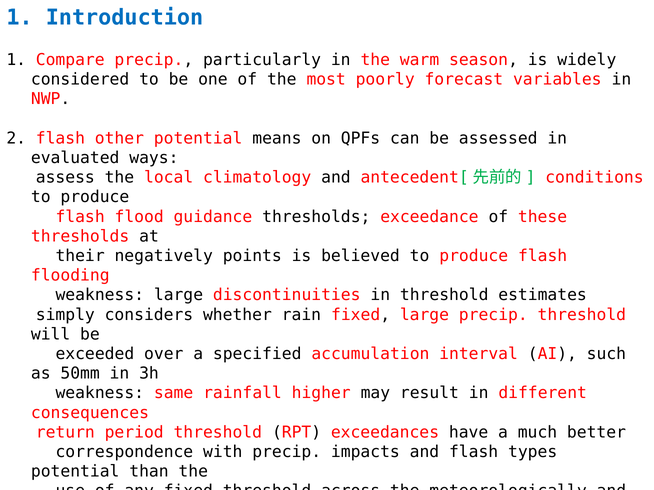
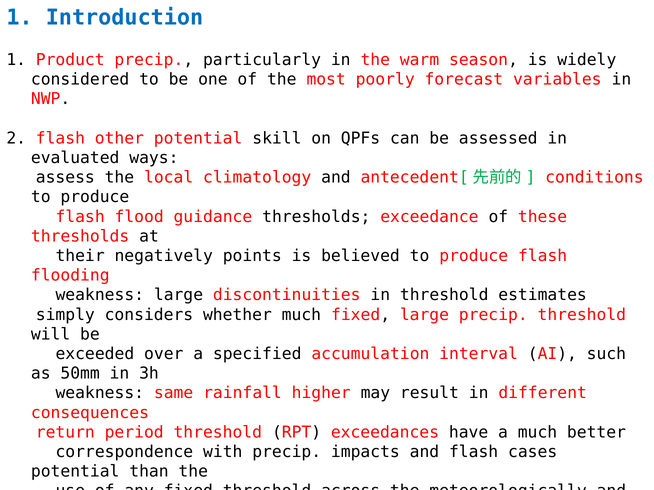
Compare: Compare -> Product
means: means -> skill
whether rain: rain -> much
types: types -> cases
